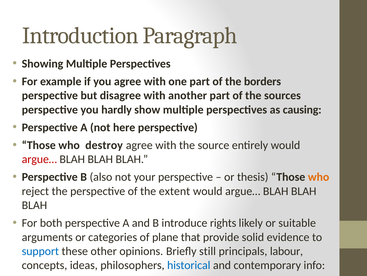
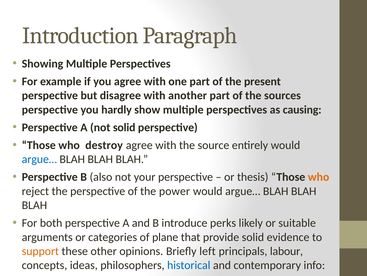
borders: borders -> present
not here: here -> solid
argue… at (39, 159) colour: red -> blue
extent: extent -> power
rights: rights -> perks
support colour: blue -> orange
still: still -> left
